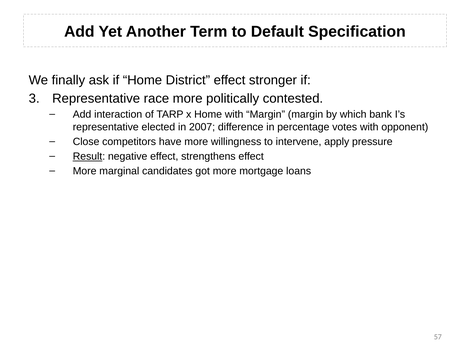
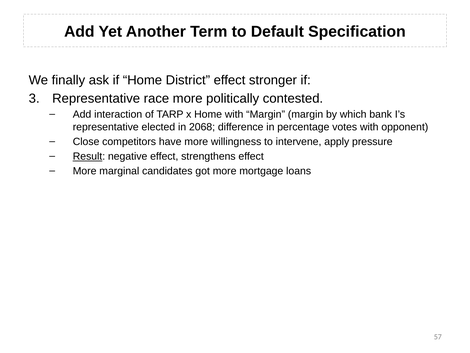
2007: 2007 -> 2068
